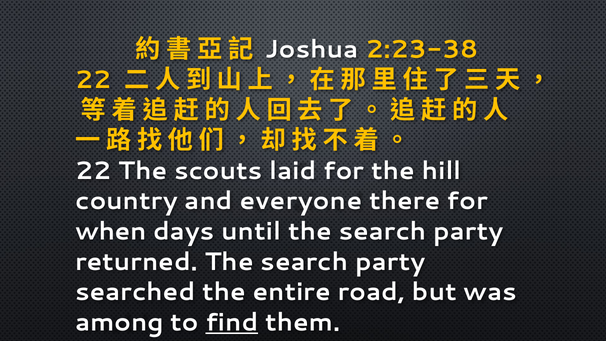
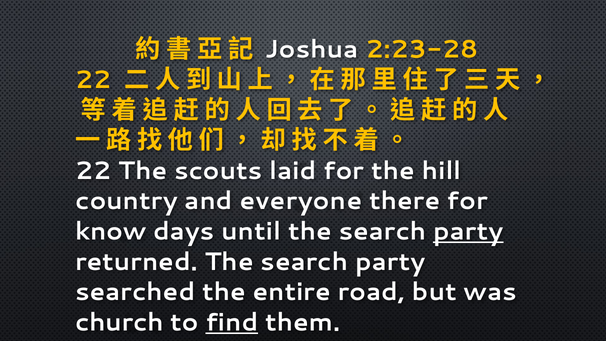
2:23-38: 2:23-38 -> 2:23-28
when: when -> know
party at (468, 231) underline: none -> present
among: among -> church
